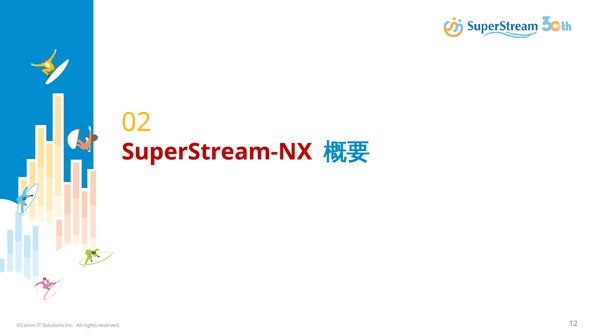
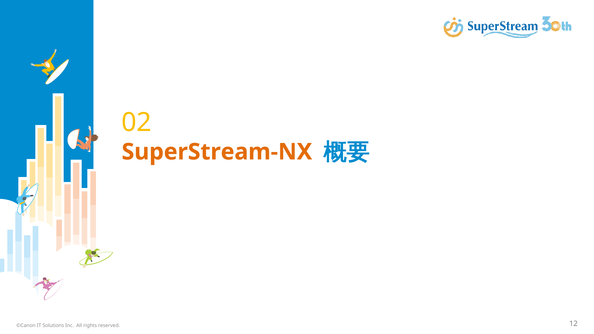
SuperStream-NX colour: red -> orange
